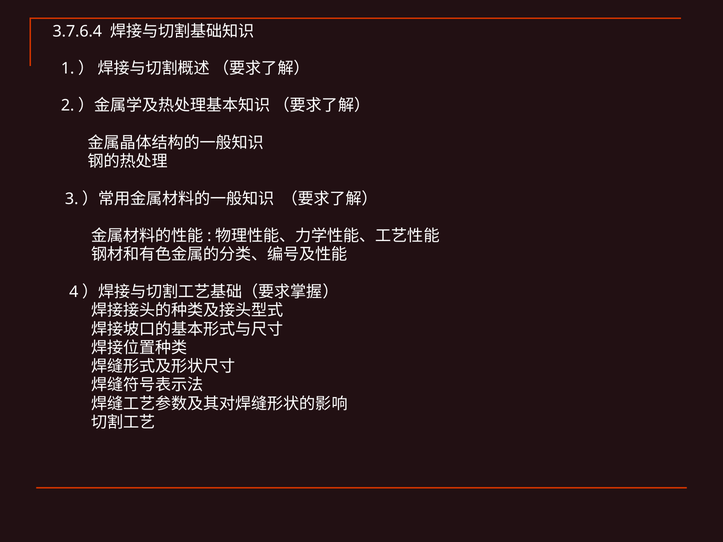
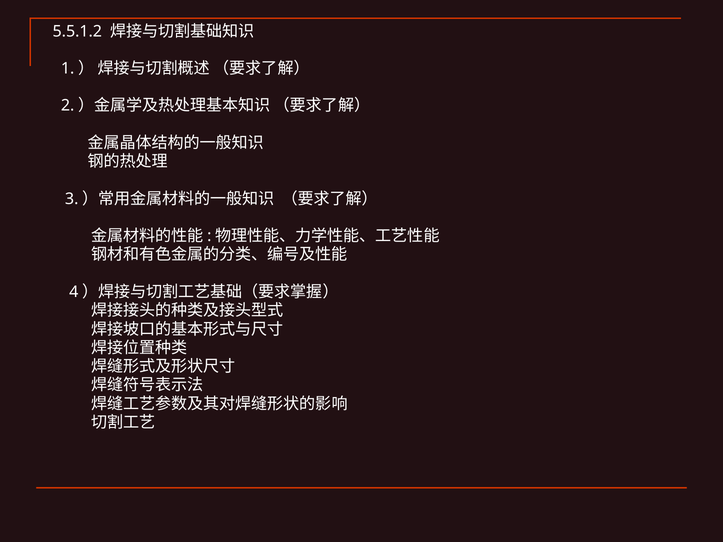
3.7.6.4: 3.7.6.4 -> 5.5.1.2
